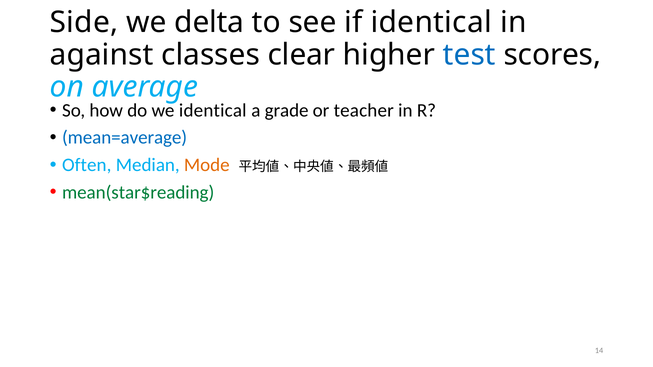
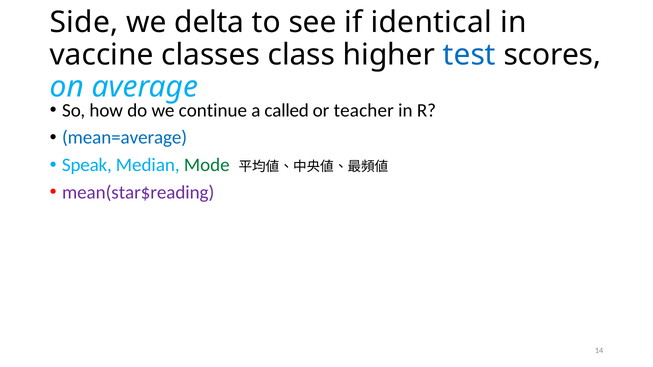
against: against -> vaccine
clear: clear -> class
we identical: identical -> continue
grade: grade -> called
Often: Often -> Speak
Mode colour: orange -> green
mean(star$reading colour: green -> purple
